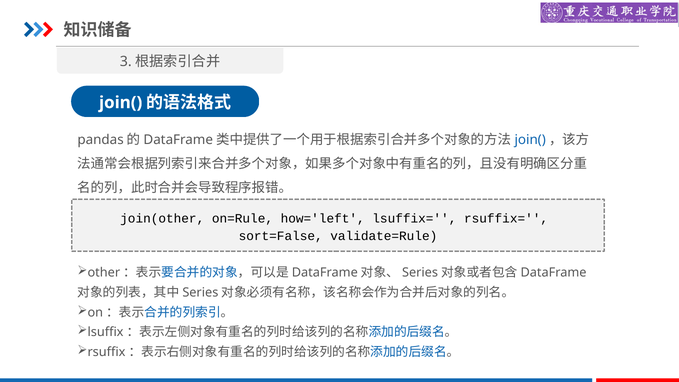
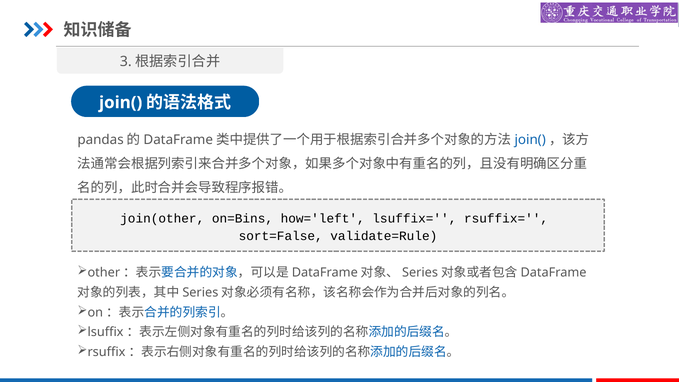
on=Rule: on=Rule -> on=Bins
